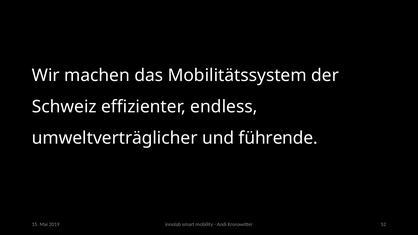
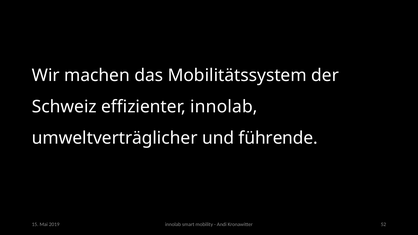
effizienter endless: endless -> innolab
